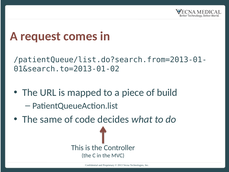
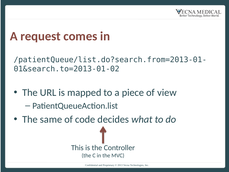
build: build -> view
